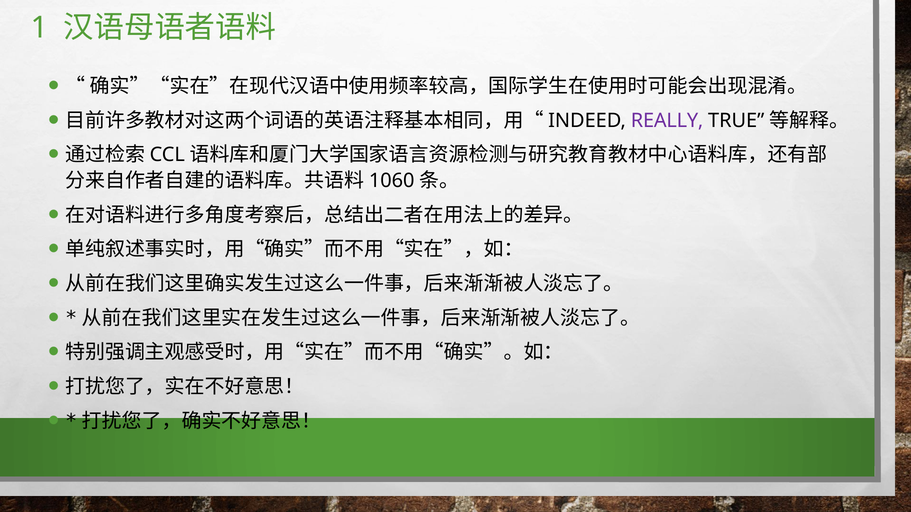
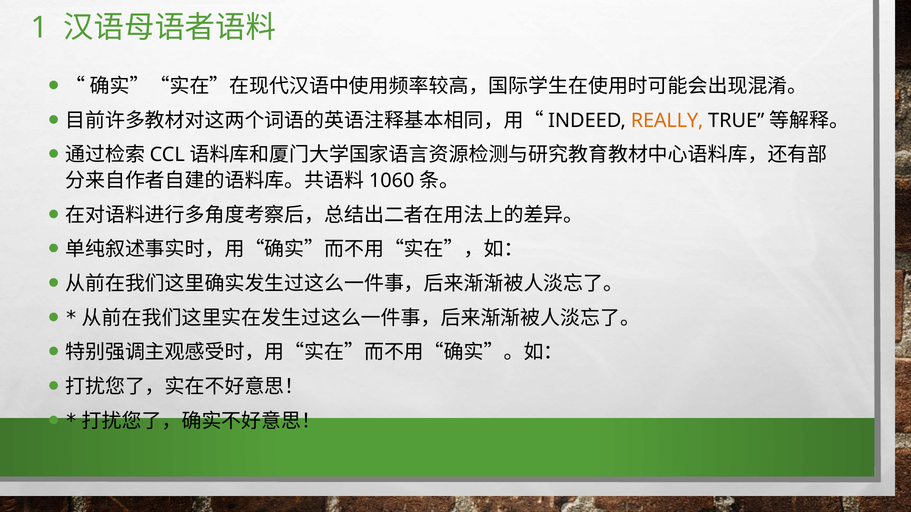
REALLY colour: purple -> orange
